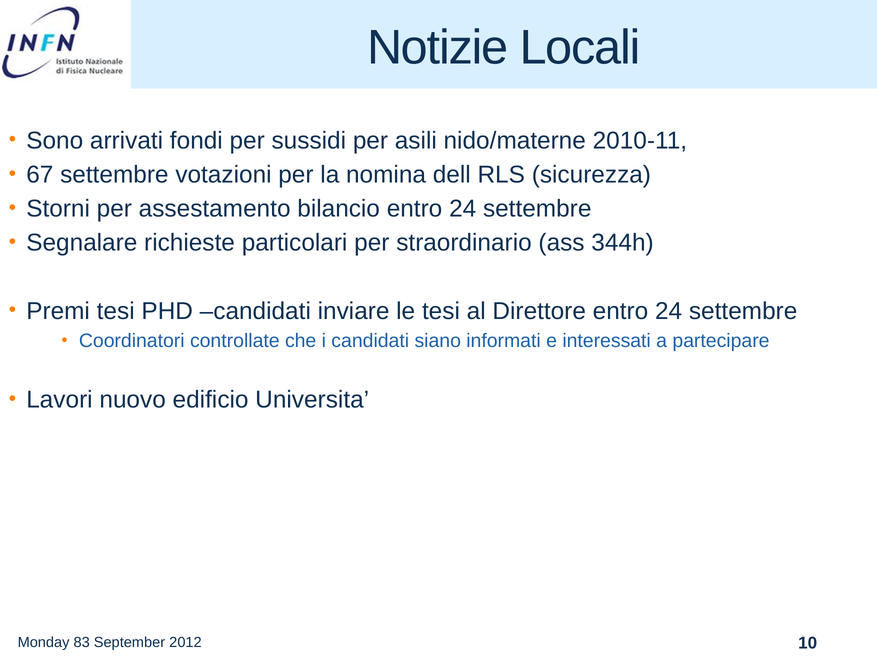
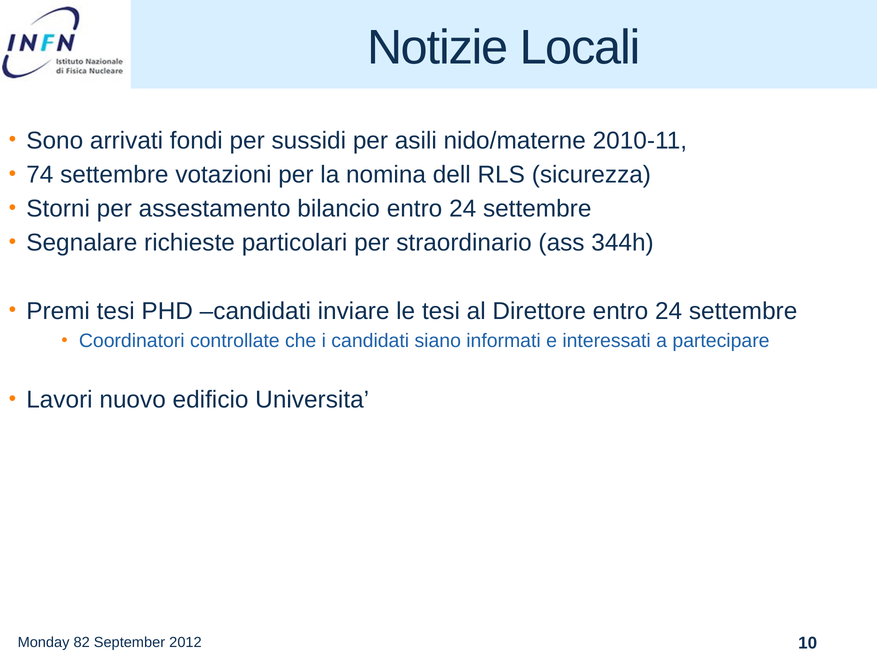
67: 67 -> 74
83: 83 -> 82
